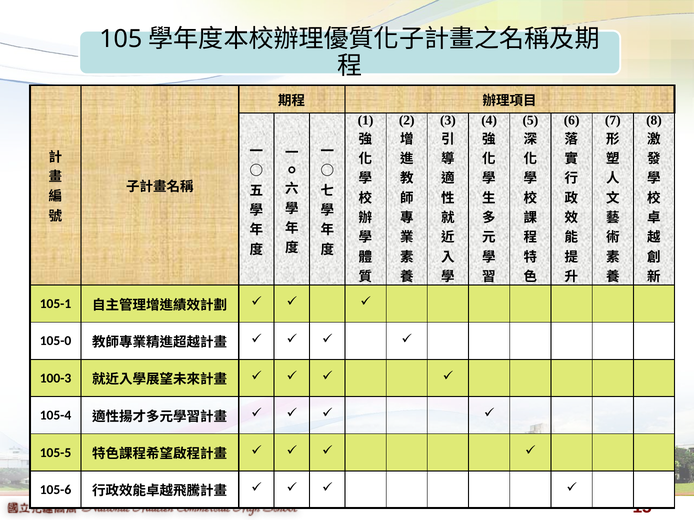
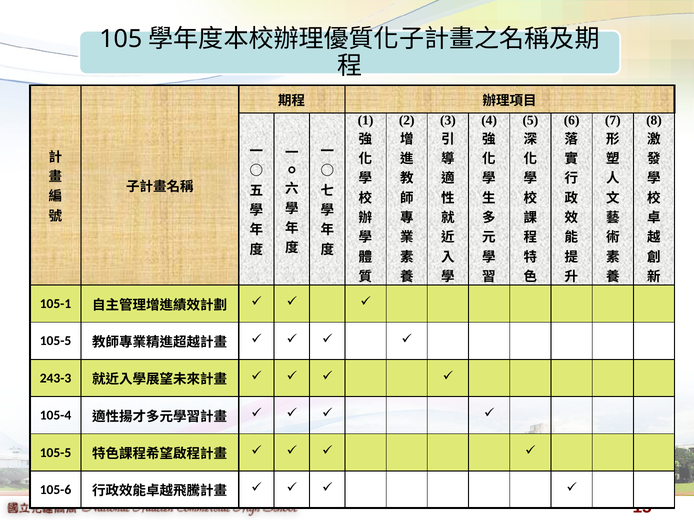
105-0 at (55, 341): 105-0 -> 105-5
100-3: 100-3 -> 243-3
